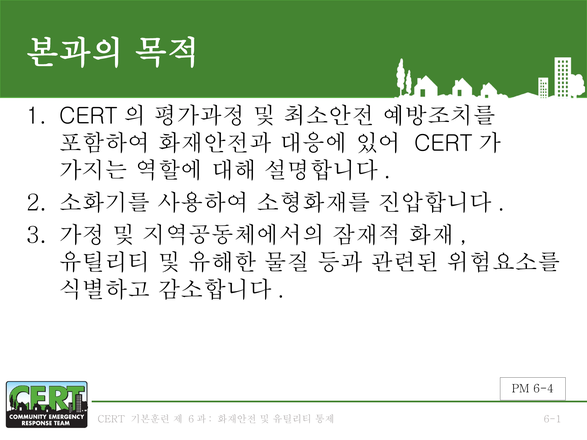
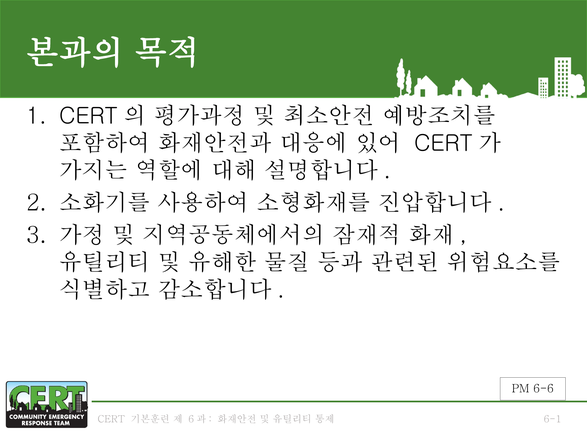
6-4: 6-4 -> 6-6
